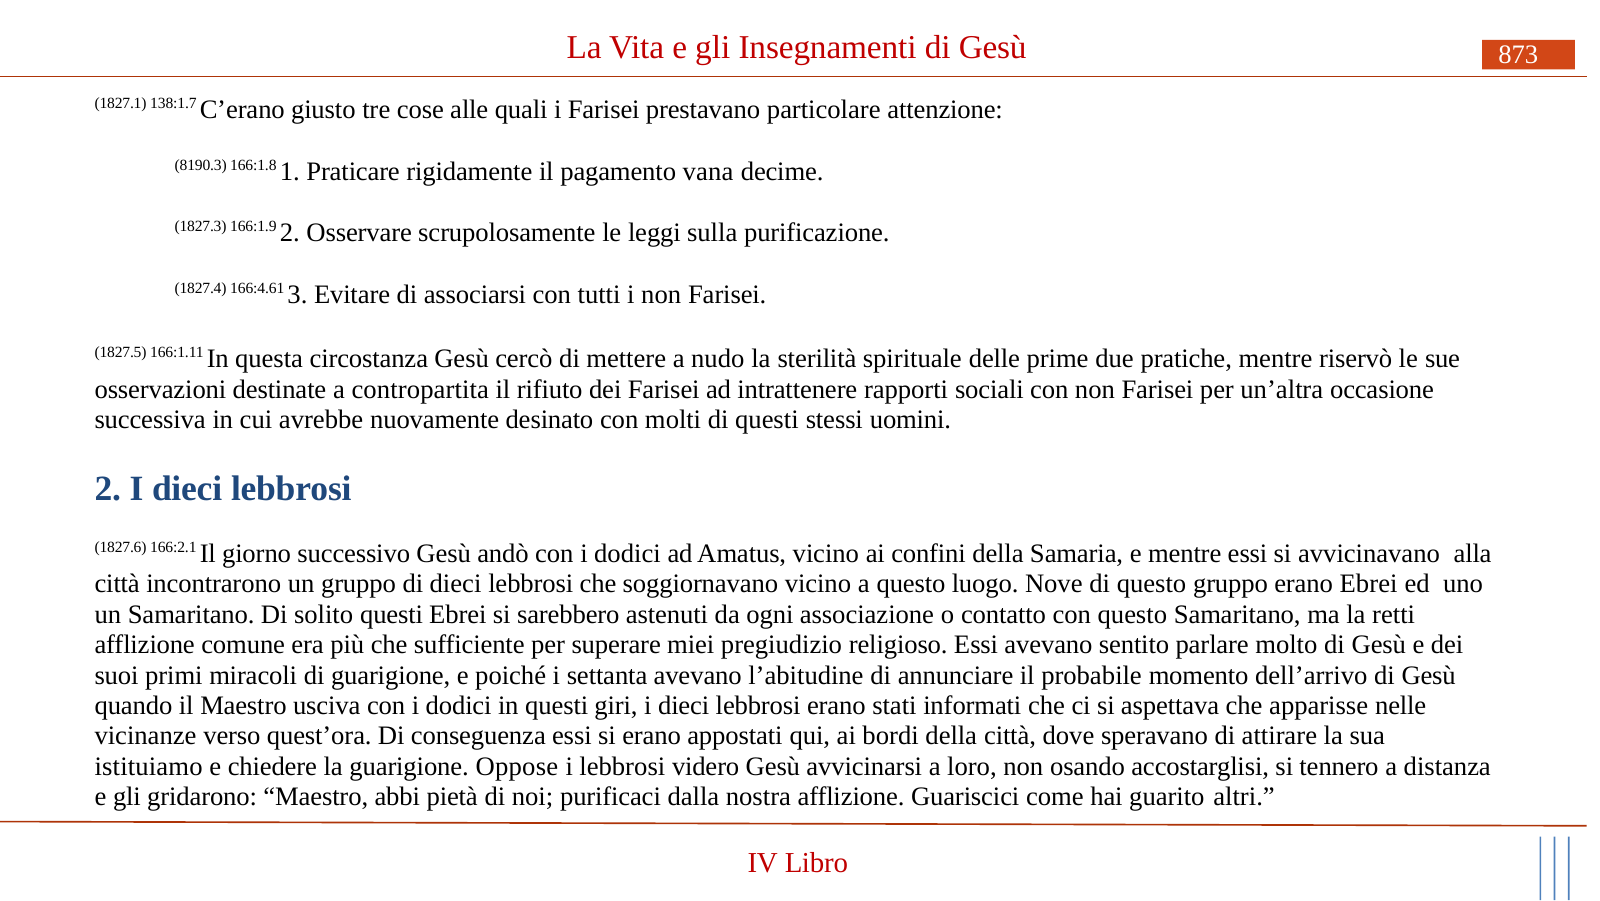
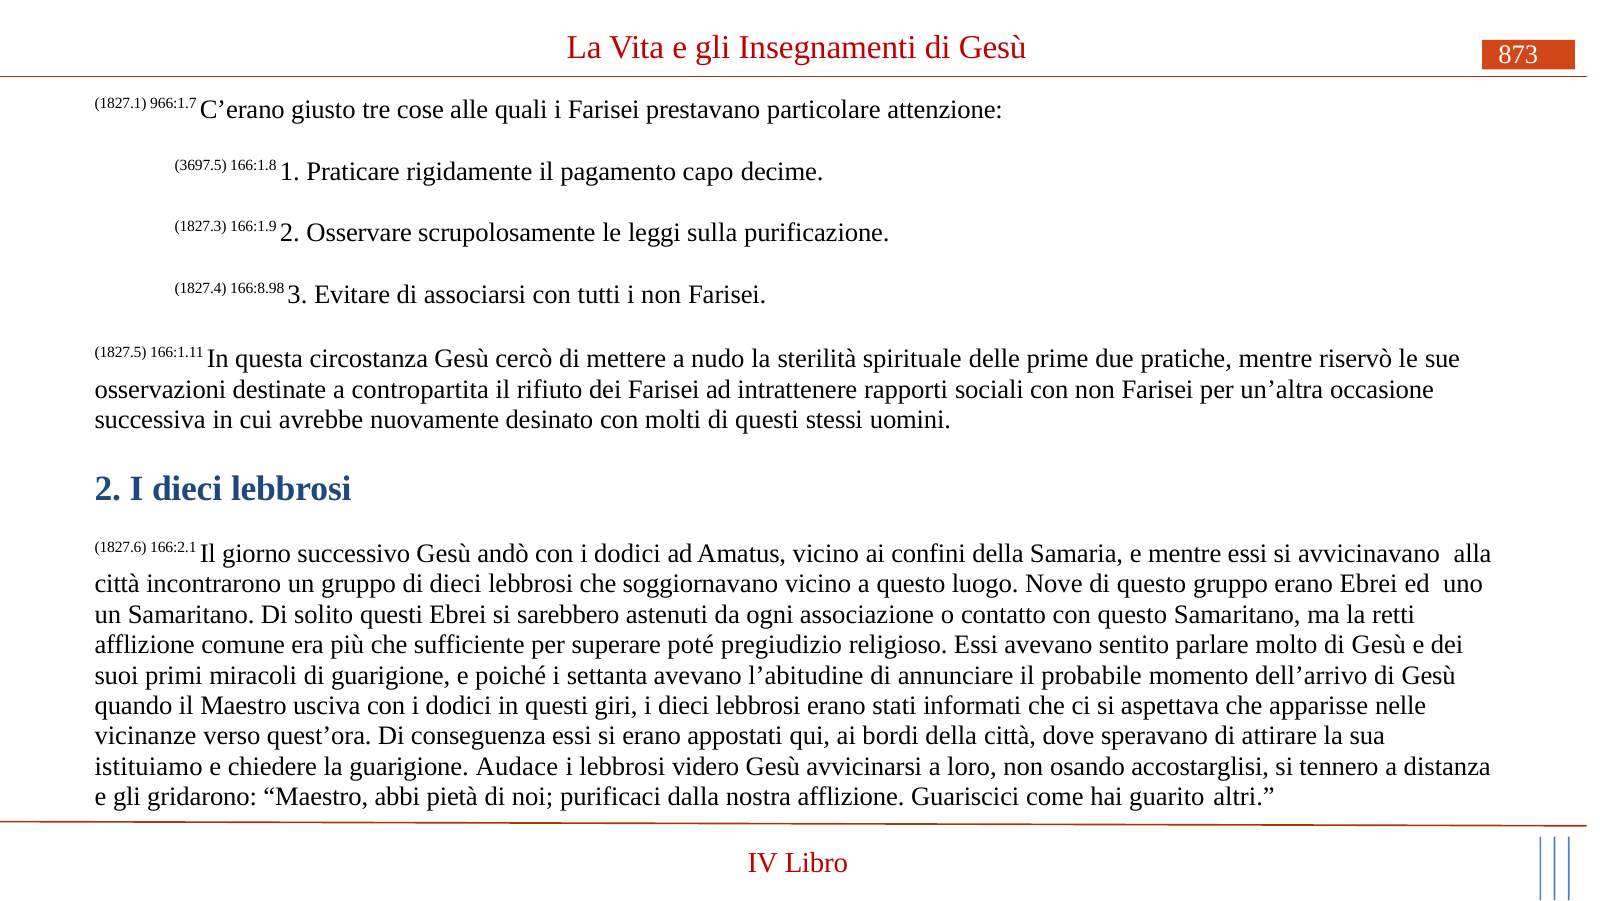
138:1.7: 138:1.7 -> 966:1.7
8190.3: 8190.3 -> 3697.5
vana: vana -> capo
166:4.61: 166:4.61 -> 166:8.98
miei: miei -> poté
Oppose: Oppose -> Audace
